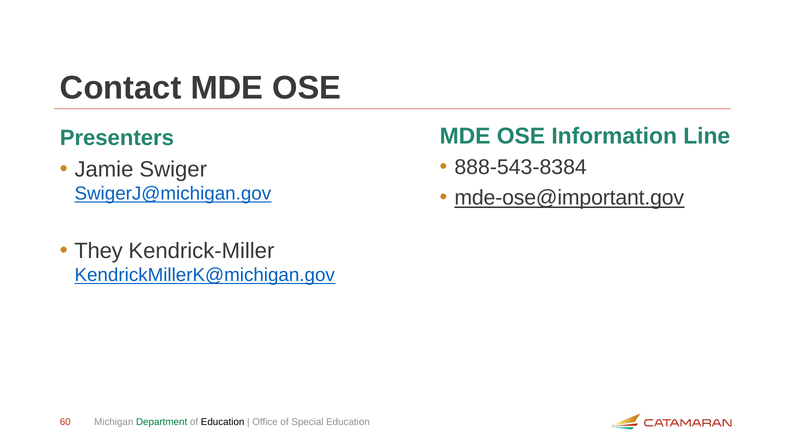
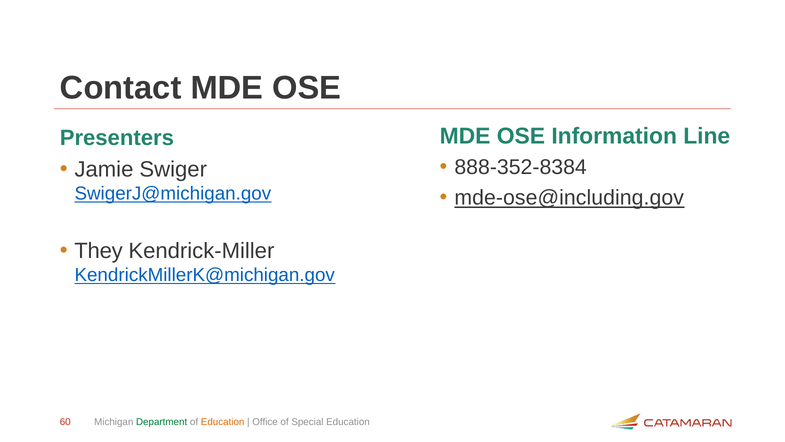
888-543-8384: 888-543-8384 -> 888-352-8384
mde-ose@important.gov: mde-ose@important.gov -> mde-ose@including.gov
Education at (223, 422) colour: black -> orange
